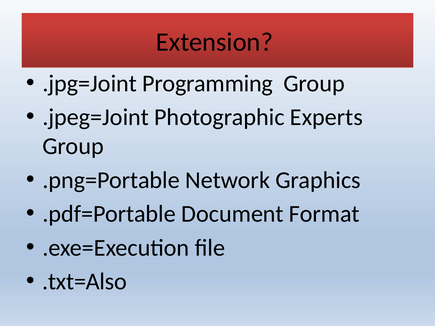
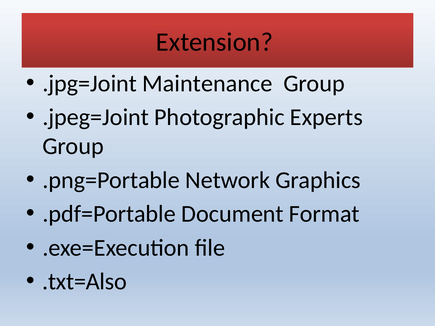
Programming: Programming -> Maintenance
